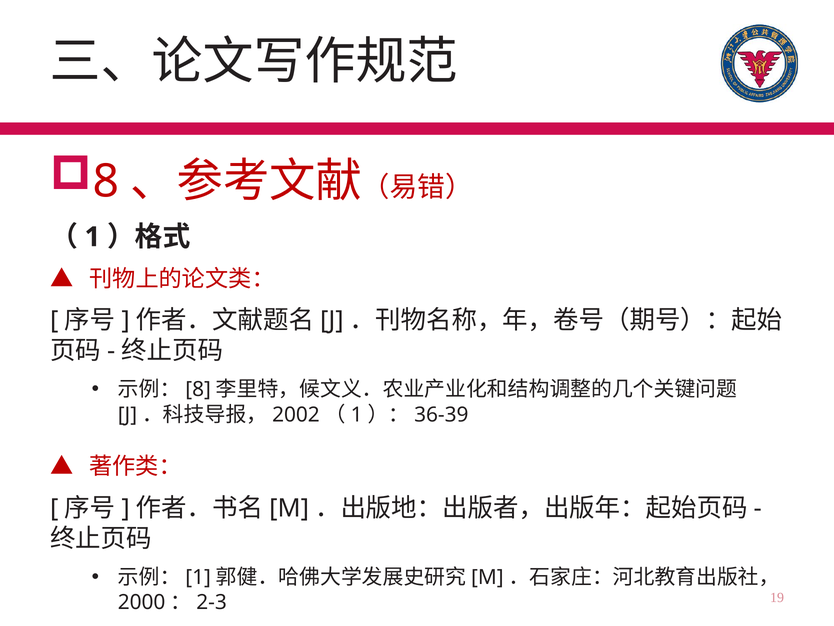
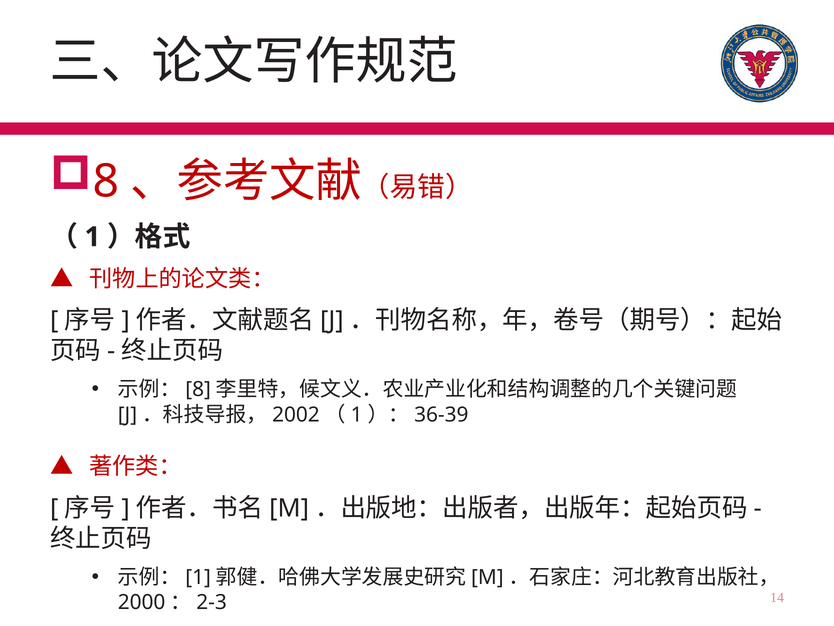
19: 19 -> 14
